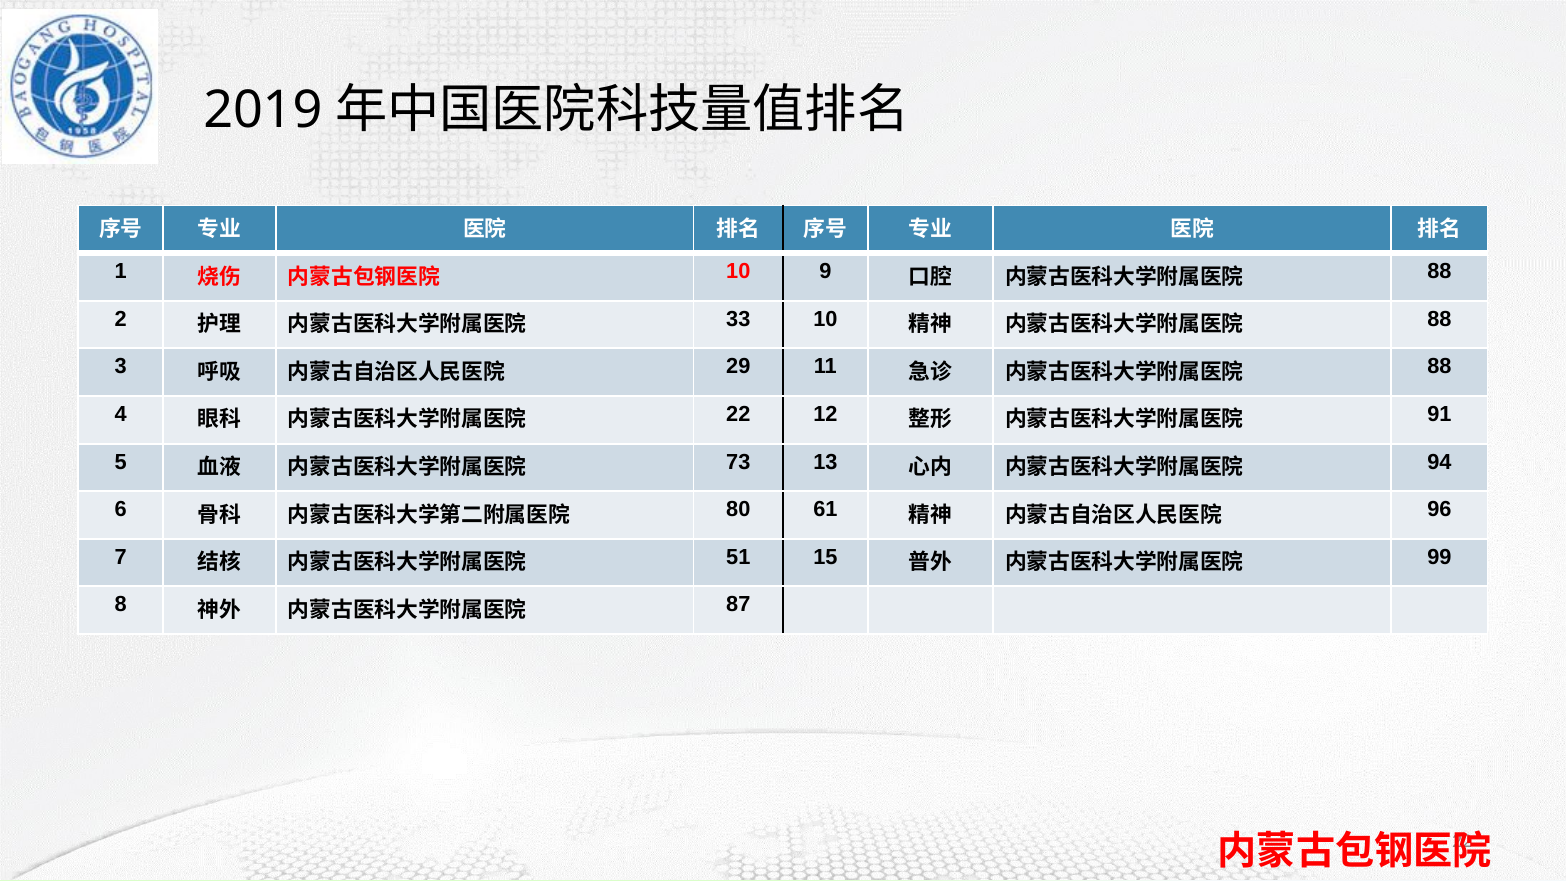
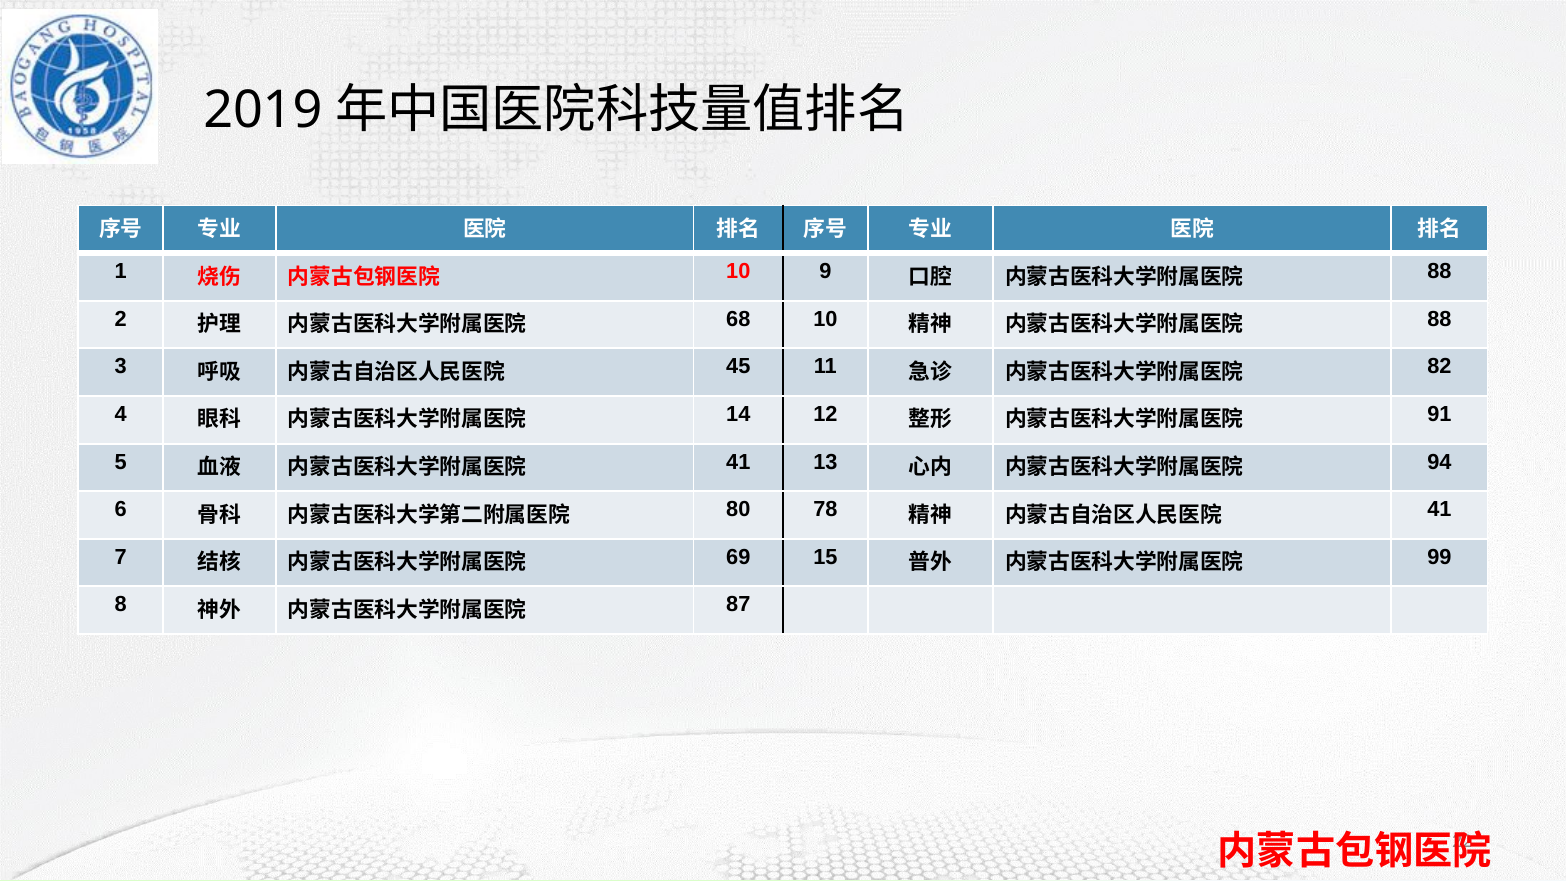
33: 33 -> 68
29: 29 -> 45
88 at (1439, 367): 88 -> 82
22 at (738, 414): 22 -> 14
73 at (738, 462): 73 -> 41
61: 61 -> 78
96 at (1439, 509): 96 -> 41
51: 51 -> 69
